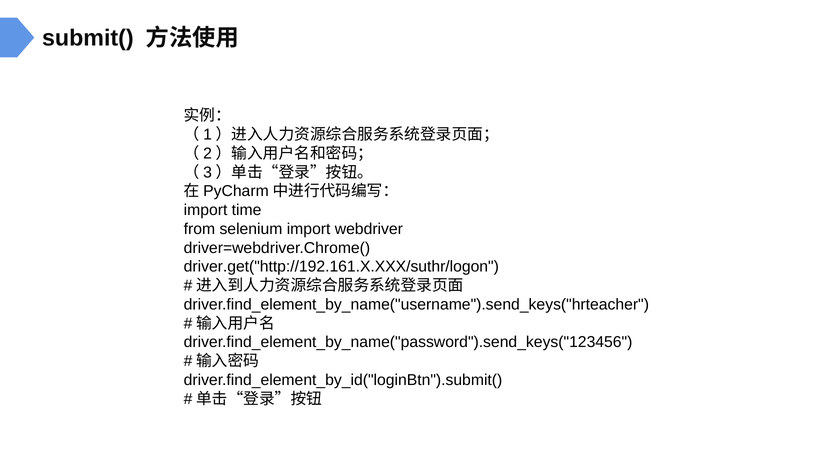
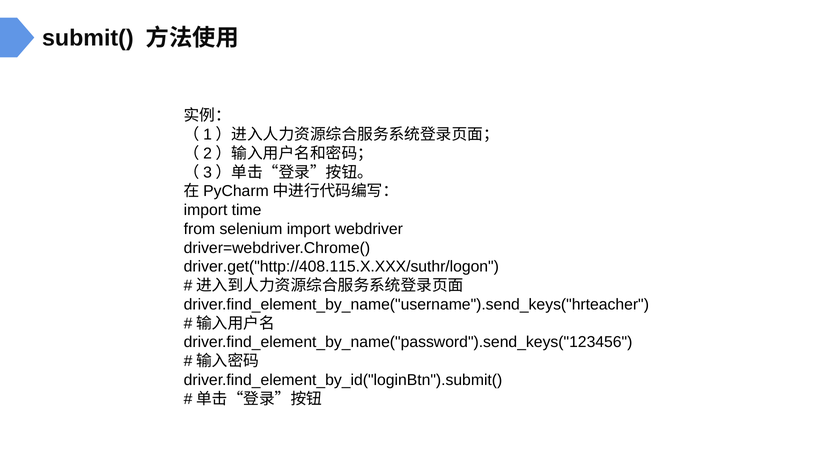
driver.get("http://192.161.X.XXX/suthr/logon: driver.get("http://192.161.X.XXX/suthr/logon -> driver.get("http://408.115.X.XXX/suthr/logon
